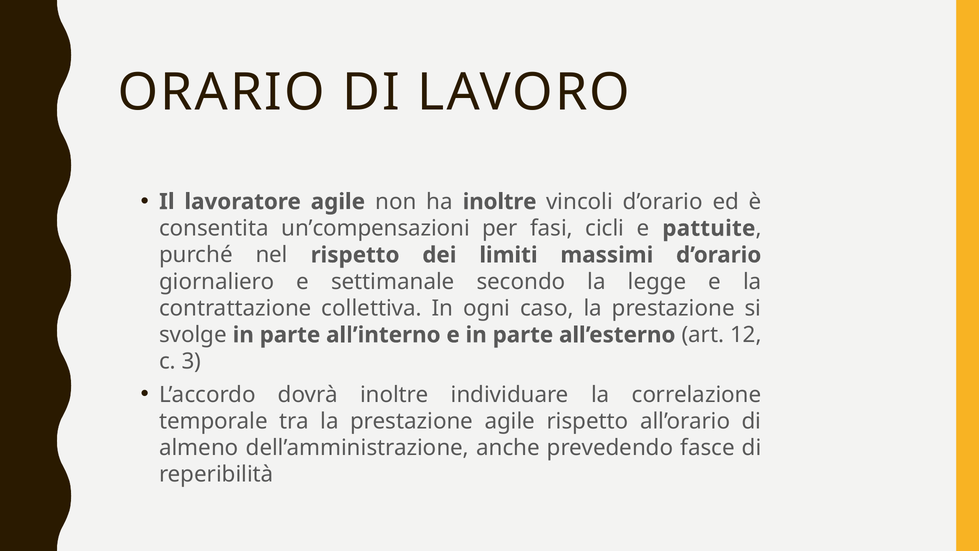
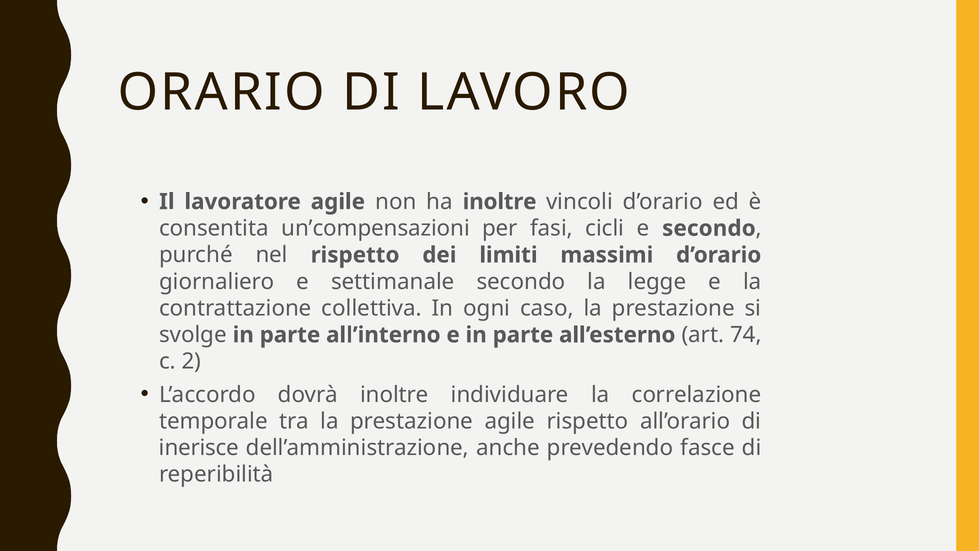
e pattuite: pattuite -> secondo
12: 12 -> 74
3: 3 -> 2
almeno: almeno -> inerisce
